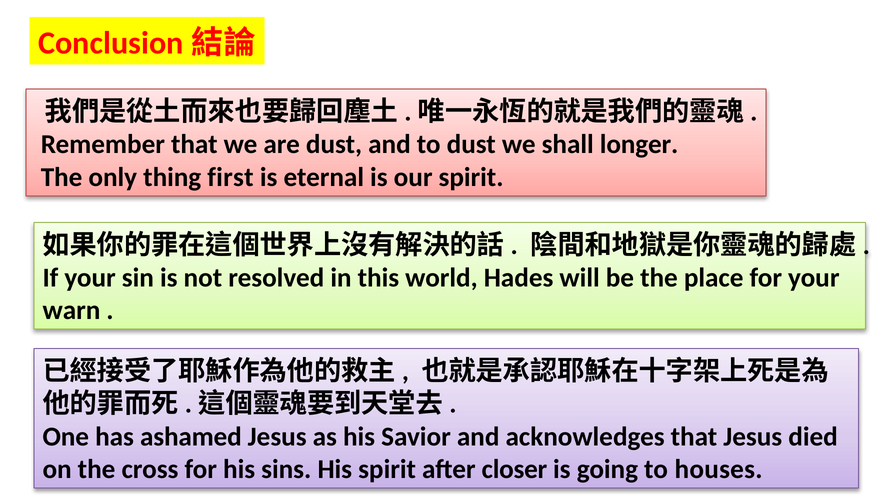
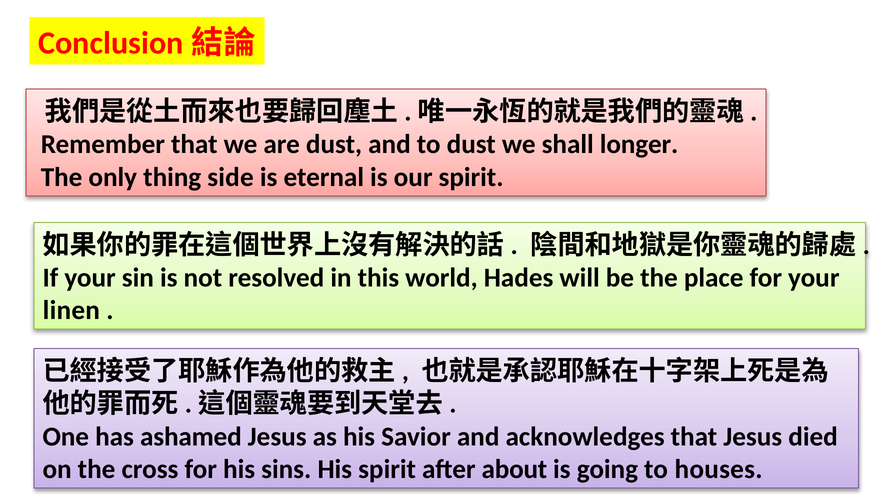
first: first -> side
warn: warn -> linen
closer: closer -> about
